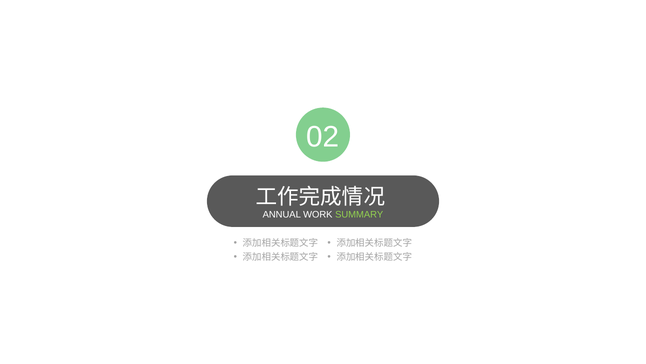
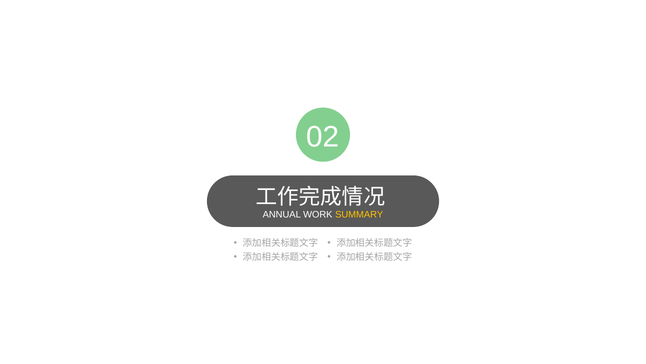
SUMMARY colour: light green -> yellow
